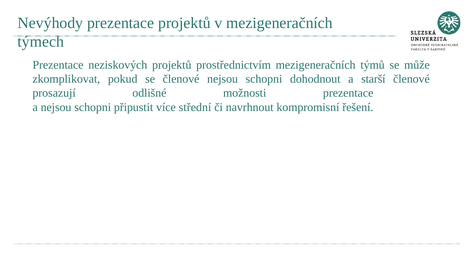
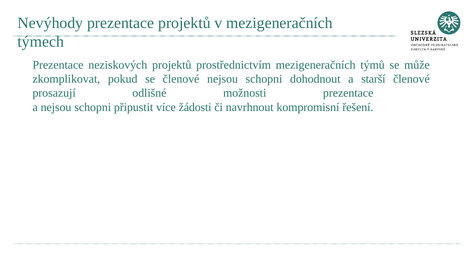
střední: střední -> žádosti
